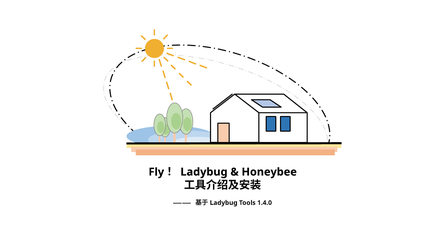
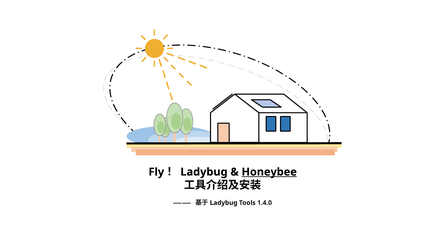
Honeybee underline: none -> present
